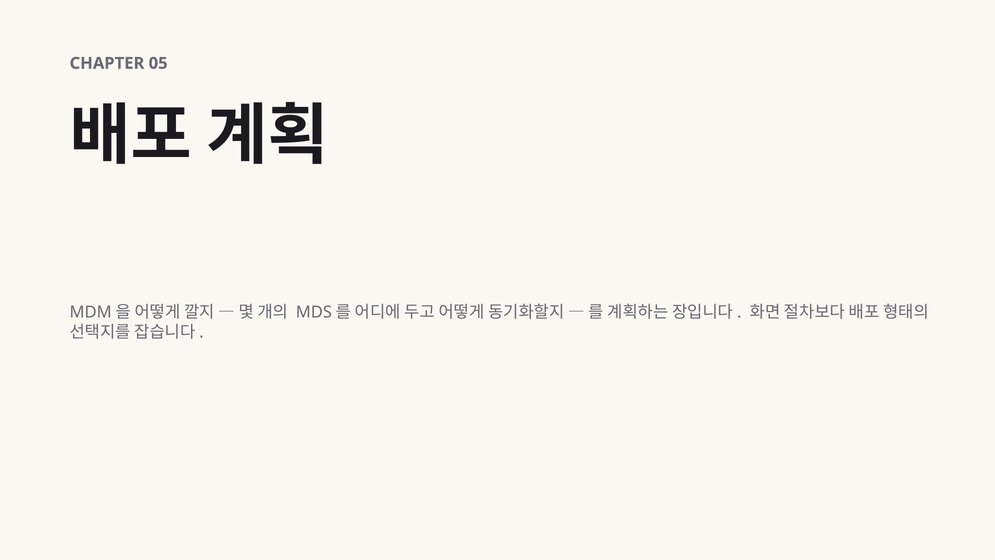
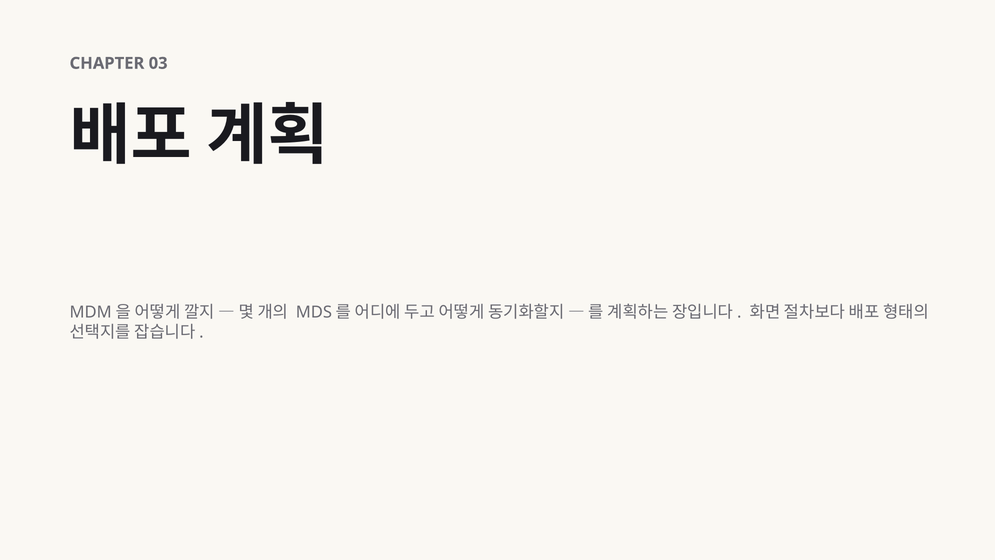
05: 05 -> 03
